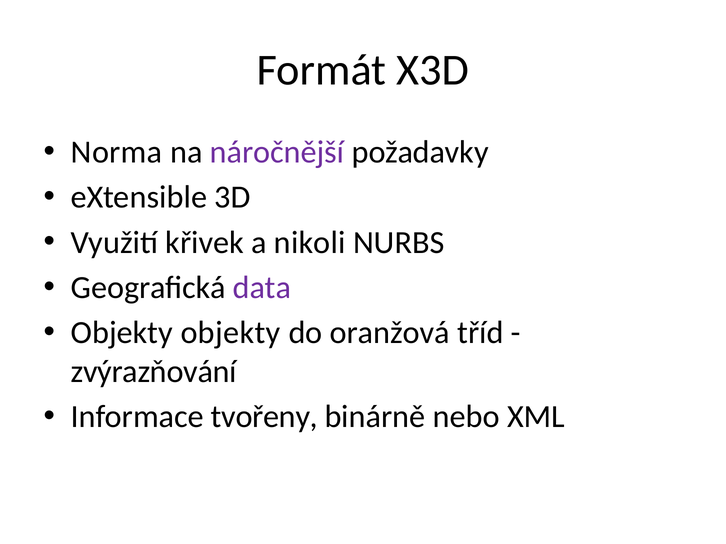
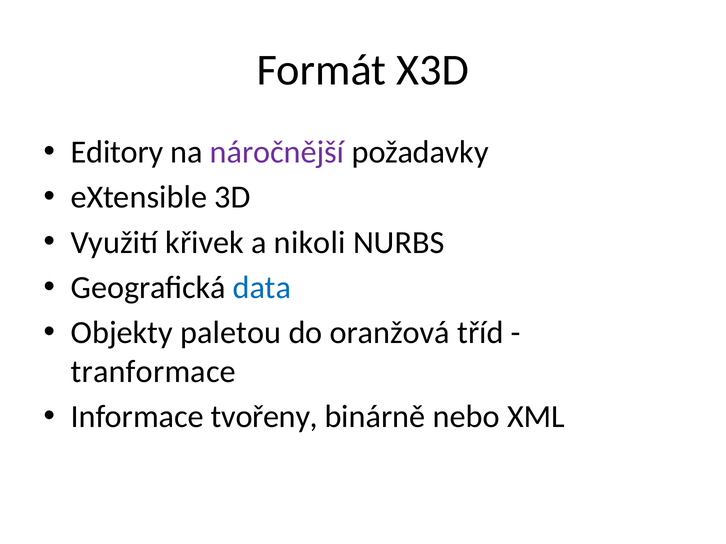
Norma: Norma -> Editory
data colour: purple -> blue
Objekty objekty: objekty -> paletou
zvýrazňování: zvýrazňování -> tranformace
